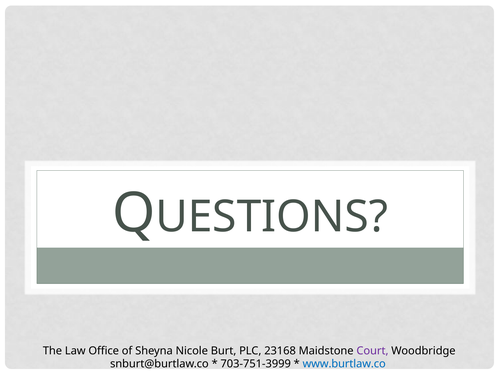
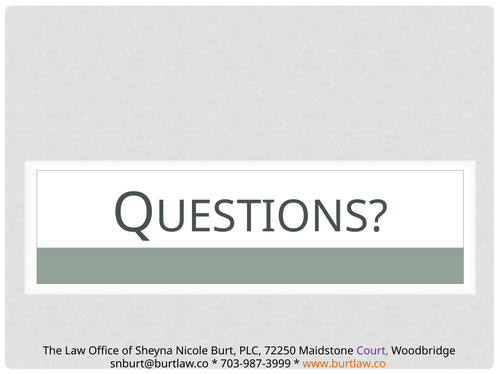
23168: 23168 -> 72250
703-751-3999: 703-751-3999 -> 703-987-3999
www.burtlaw.co colour: blue -> orange
